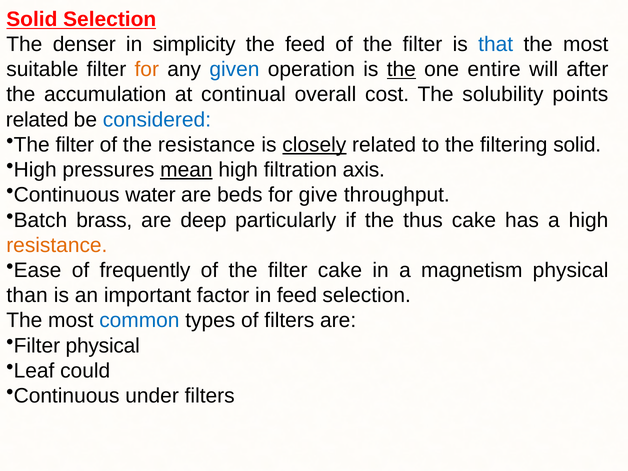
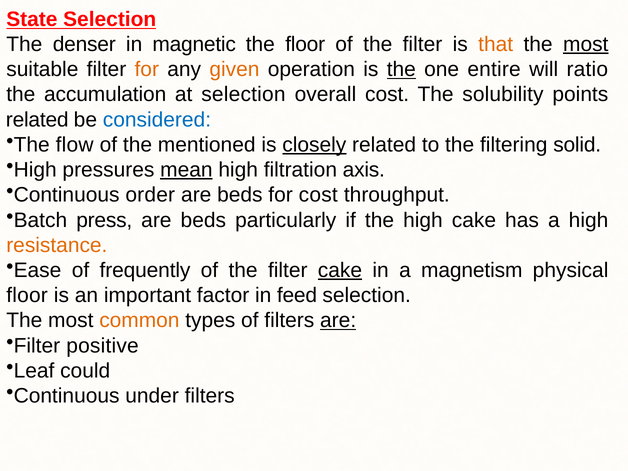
Solid at (32, 19): Solid -> State
simplicity: simplicity -> magnetic
the feed: feed -> floor
that colour: blue -> orange
most at (586, 44) underline: none -> present
given colour: blue -> orange
after: after -> ratio
at continual: continual -> selection
filter at (75, 145): filter -> flow
the resistance: resistance -> mentioned
water: water -> order
for give: give -> cost
brass: brass -> press
deep at (203, 220): deep -> beds
the thus: thus -> high
cake at (340, 270) underline: none -> present
than at (27, 295): than -> floor
common colour: blue -> orange
are at (338, 321) underline: none -> present
Filter physical: physical -> positive
